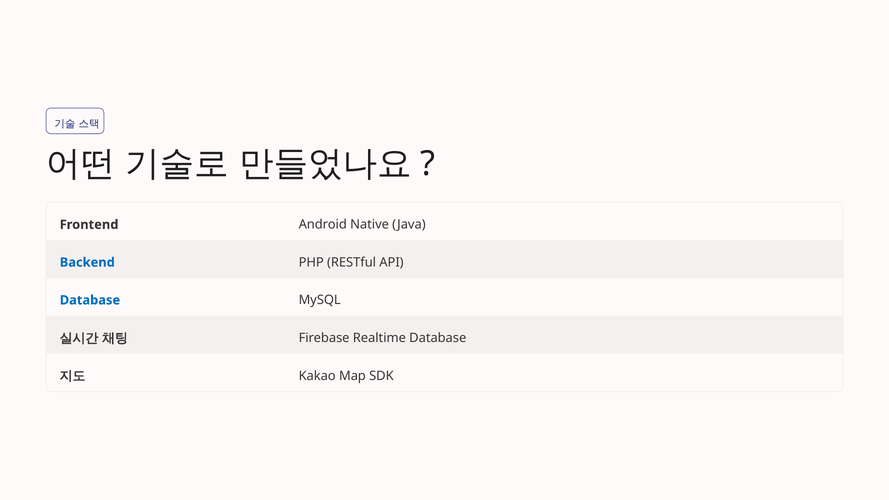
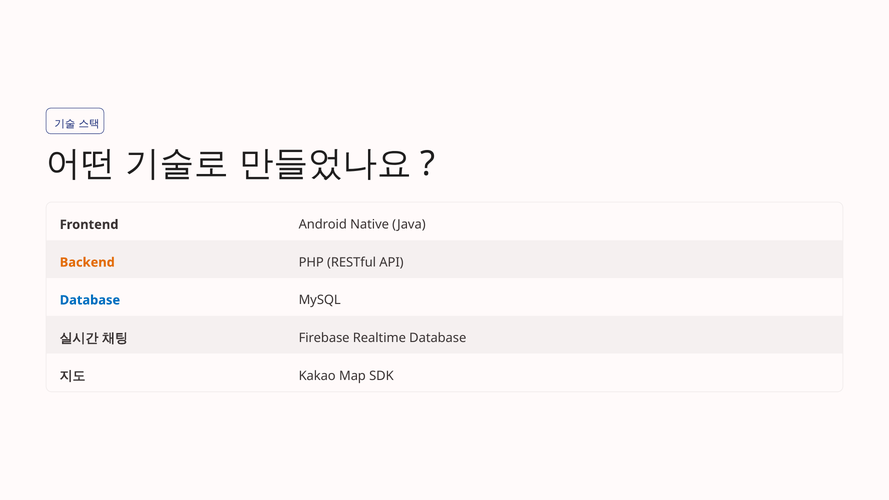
Backend colour: blue -> orange
